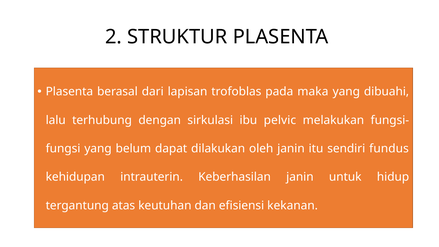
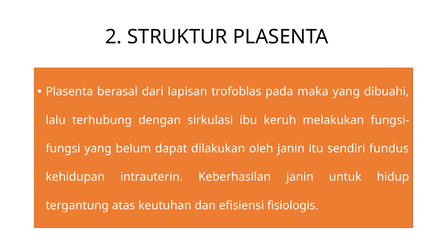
pelvic: pelvic -> keruh
kekanan: kekanan -> fisiologis
